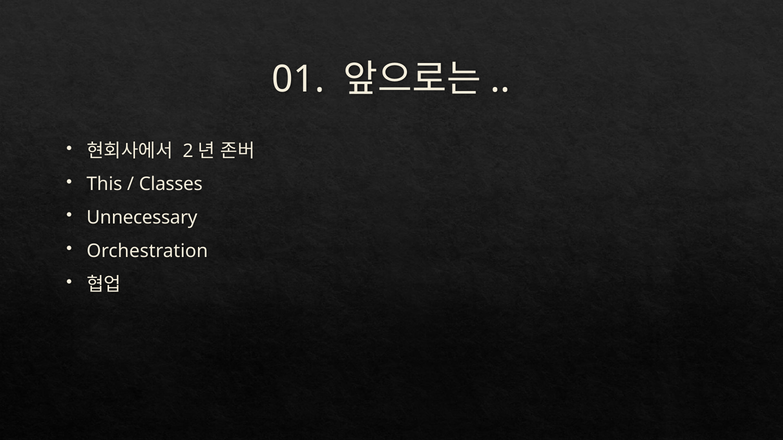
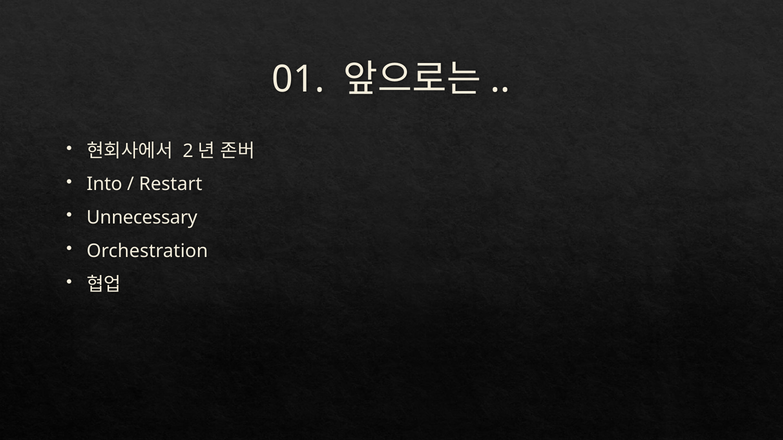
This: This -> Into
Classes: Classes -> Restart
